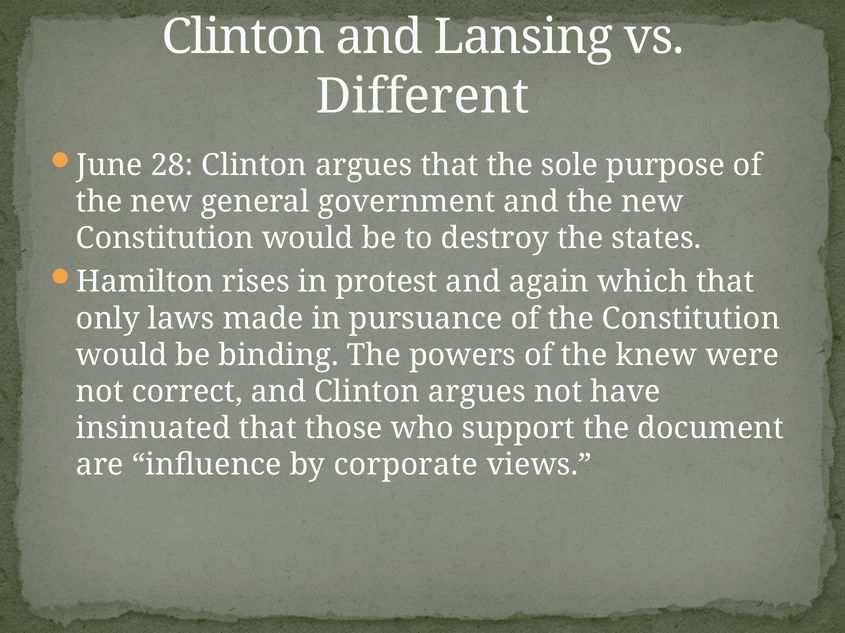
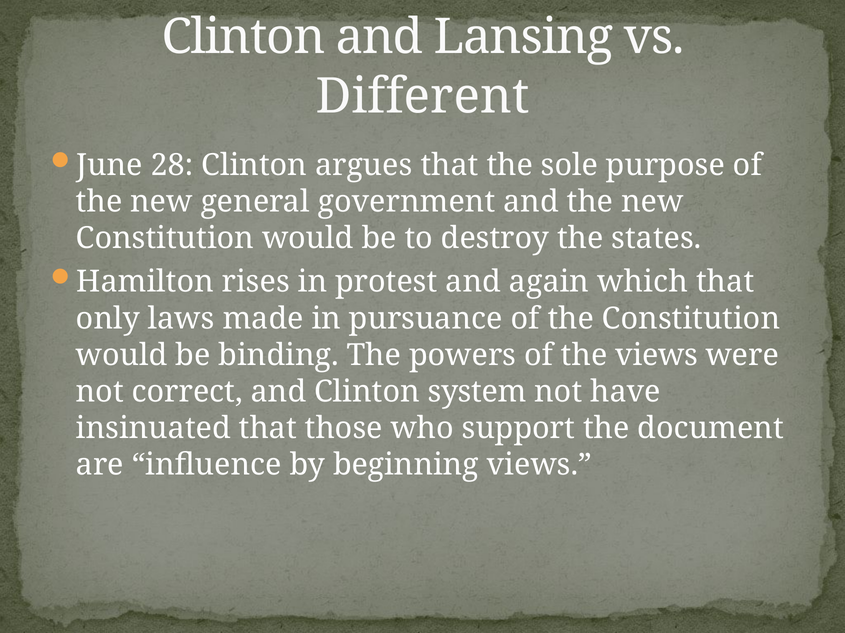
the knew: knew -> views
and Clinton argues: argues -> system
corporate: corporate -> beginning
